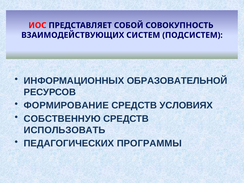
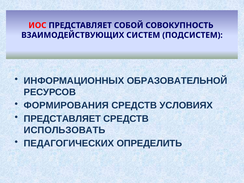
ФОРМИРОВАНИЕ: ФОРМИРОВАНИЕ -> ФОРМИРОВАНИЯ
СОБСТВЕННУЮ at (62, 119): СОБСТВЕННУЮ -> ПРЕДСТАВЛЯЕТ
ПРОГРАММЫ: ПРОГРАММЫ -> ОПРЕДЕЛИТЬ
